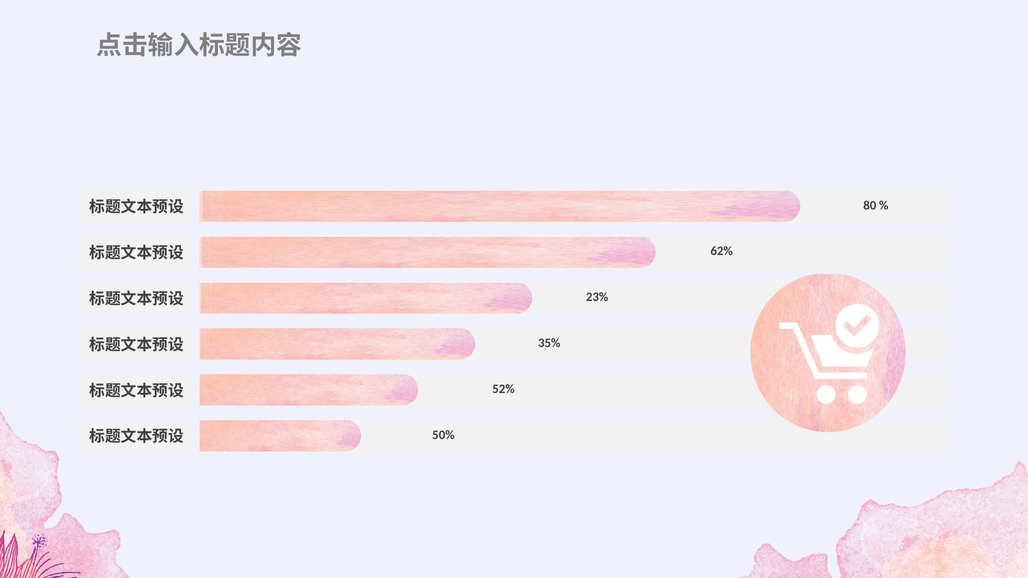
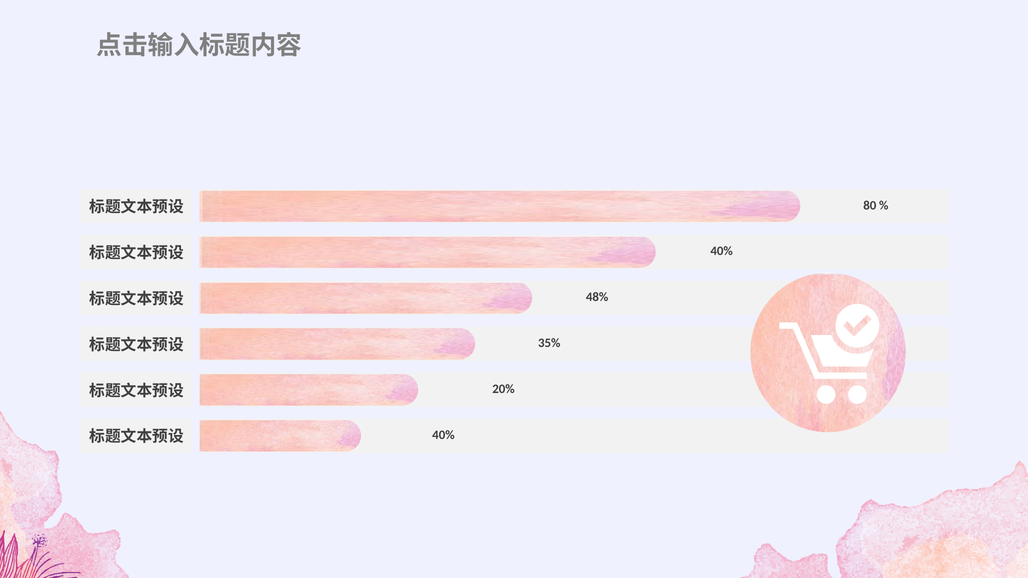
62% at (722, 251): 62% -> 40%
23%: 23% -> 48%
52%: 52% -> 20%
50% at (443, 435): 50% -> 40%
